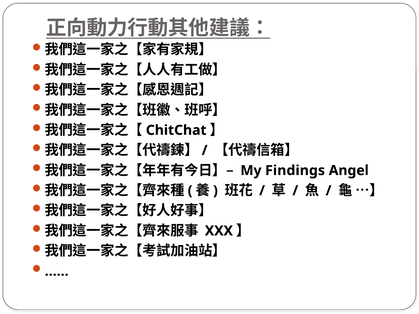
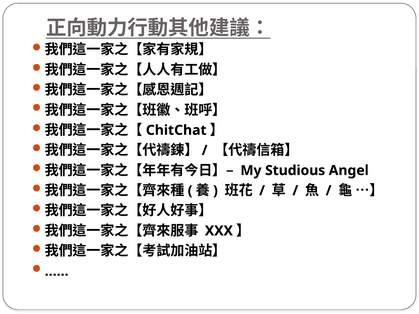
Findings: Findings -> Studious
